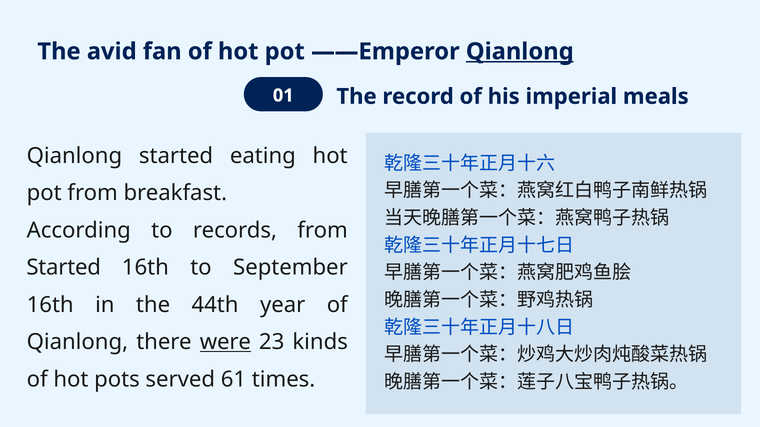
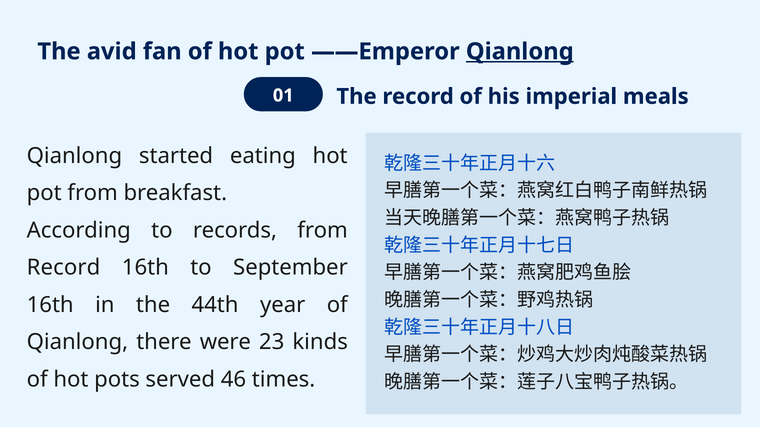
Started at (64, 268): Started -> Record
were underline: present -> none
61: 61 -> 46
